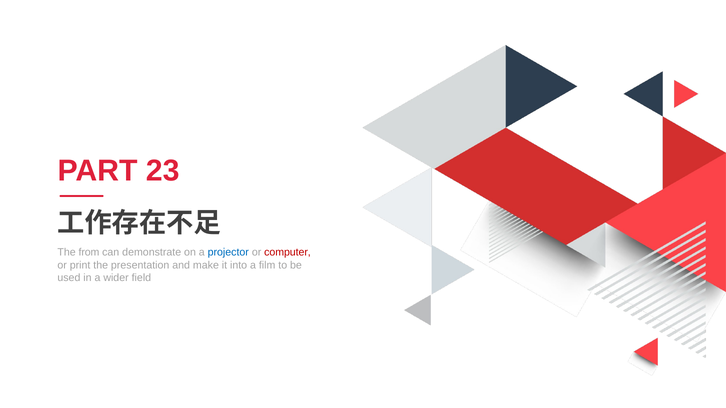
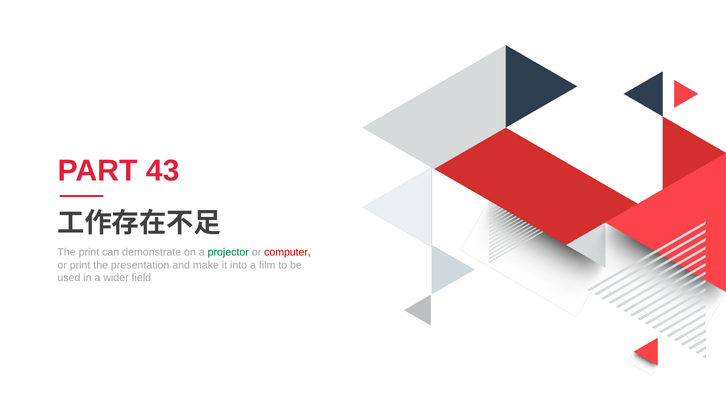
23: 23 -> 43
The from: from -> print
projector colour: blue -> green
